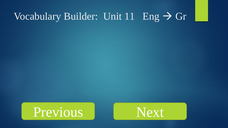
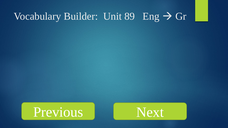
11: 11 -> 89
